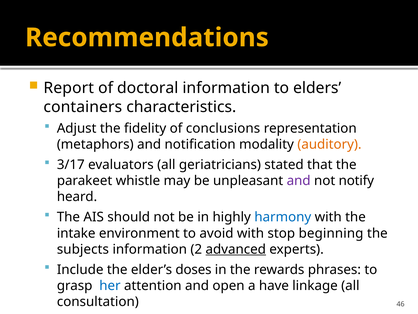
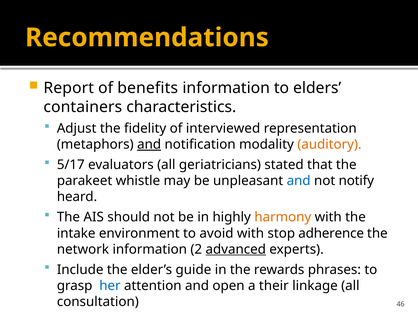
doctoral: doctoral -> benefits
conclusions: conclusions -> interviewed
and at (149, 144) underline: none -> present
3/17: 3/17 -> 5/17
and at (299, 181) colour: purple -> blue
harmony colour: blue -> orange
beginning: beginning -> adherence
subjects: subjects -> network
doses: doses -> guide
have: have -> their
